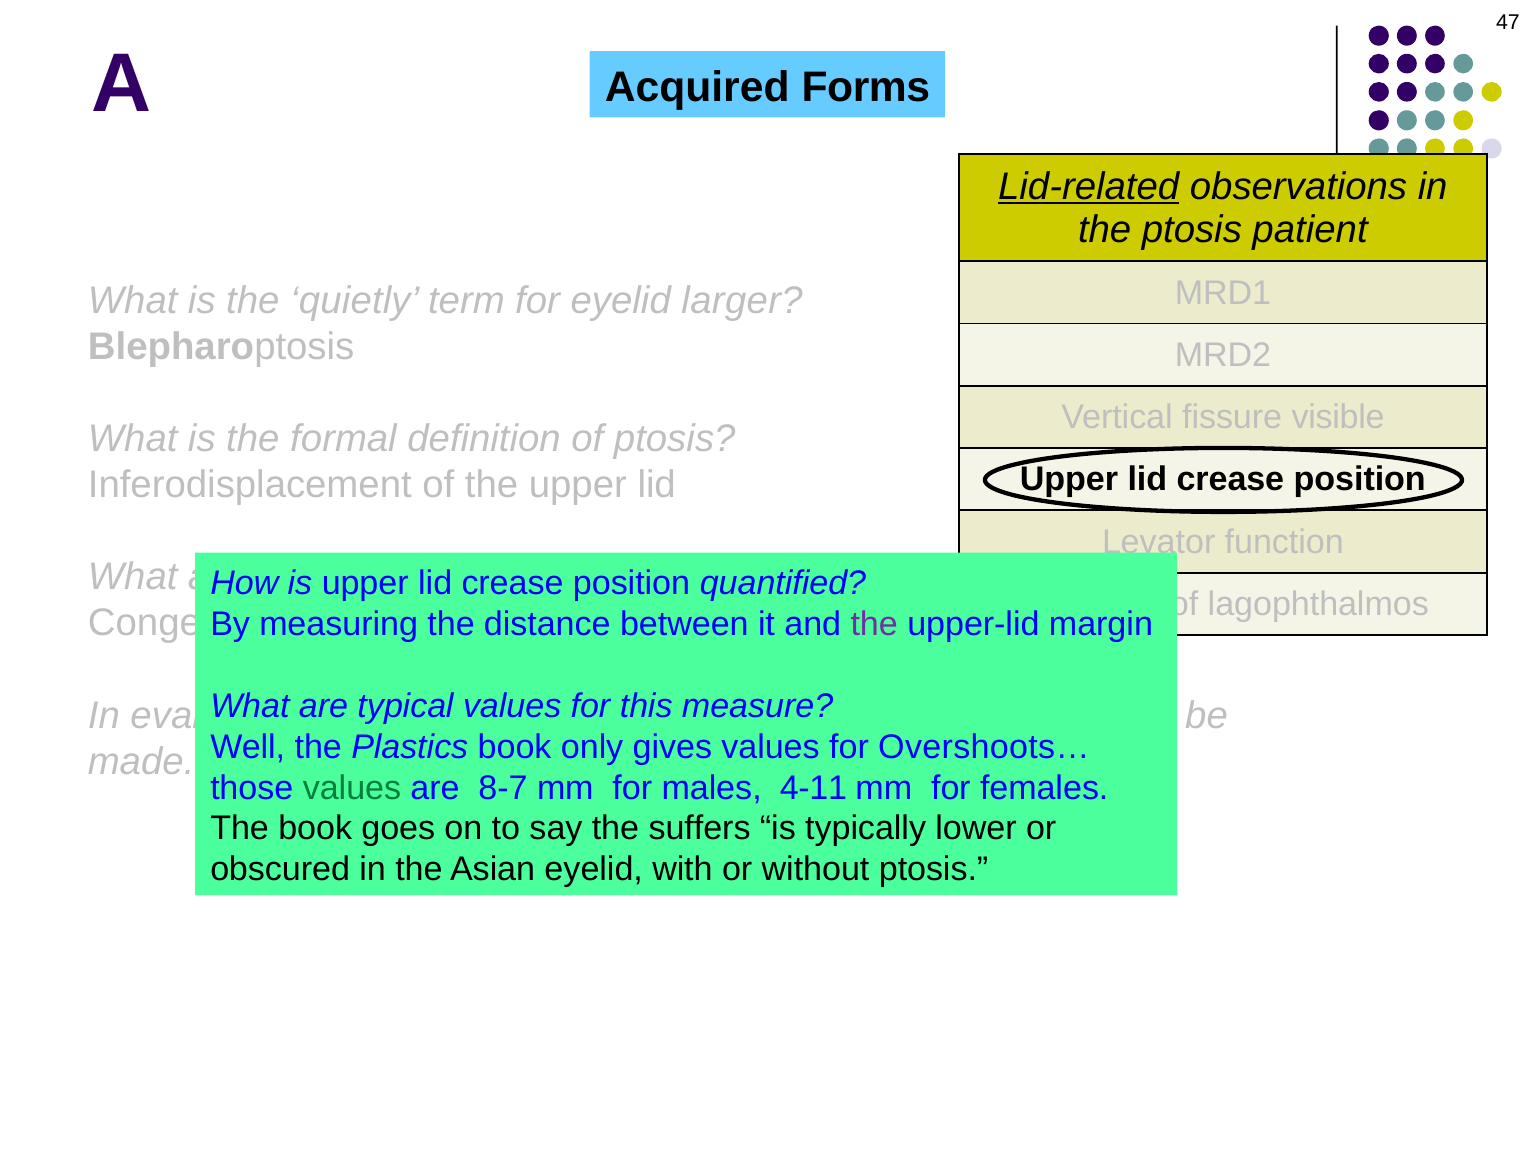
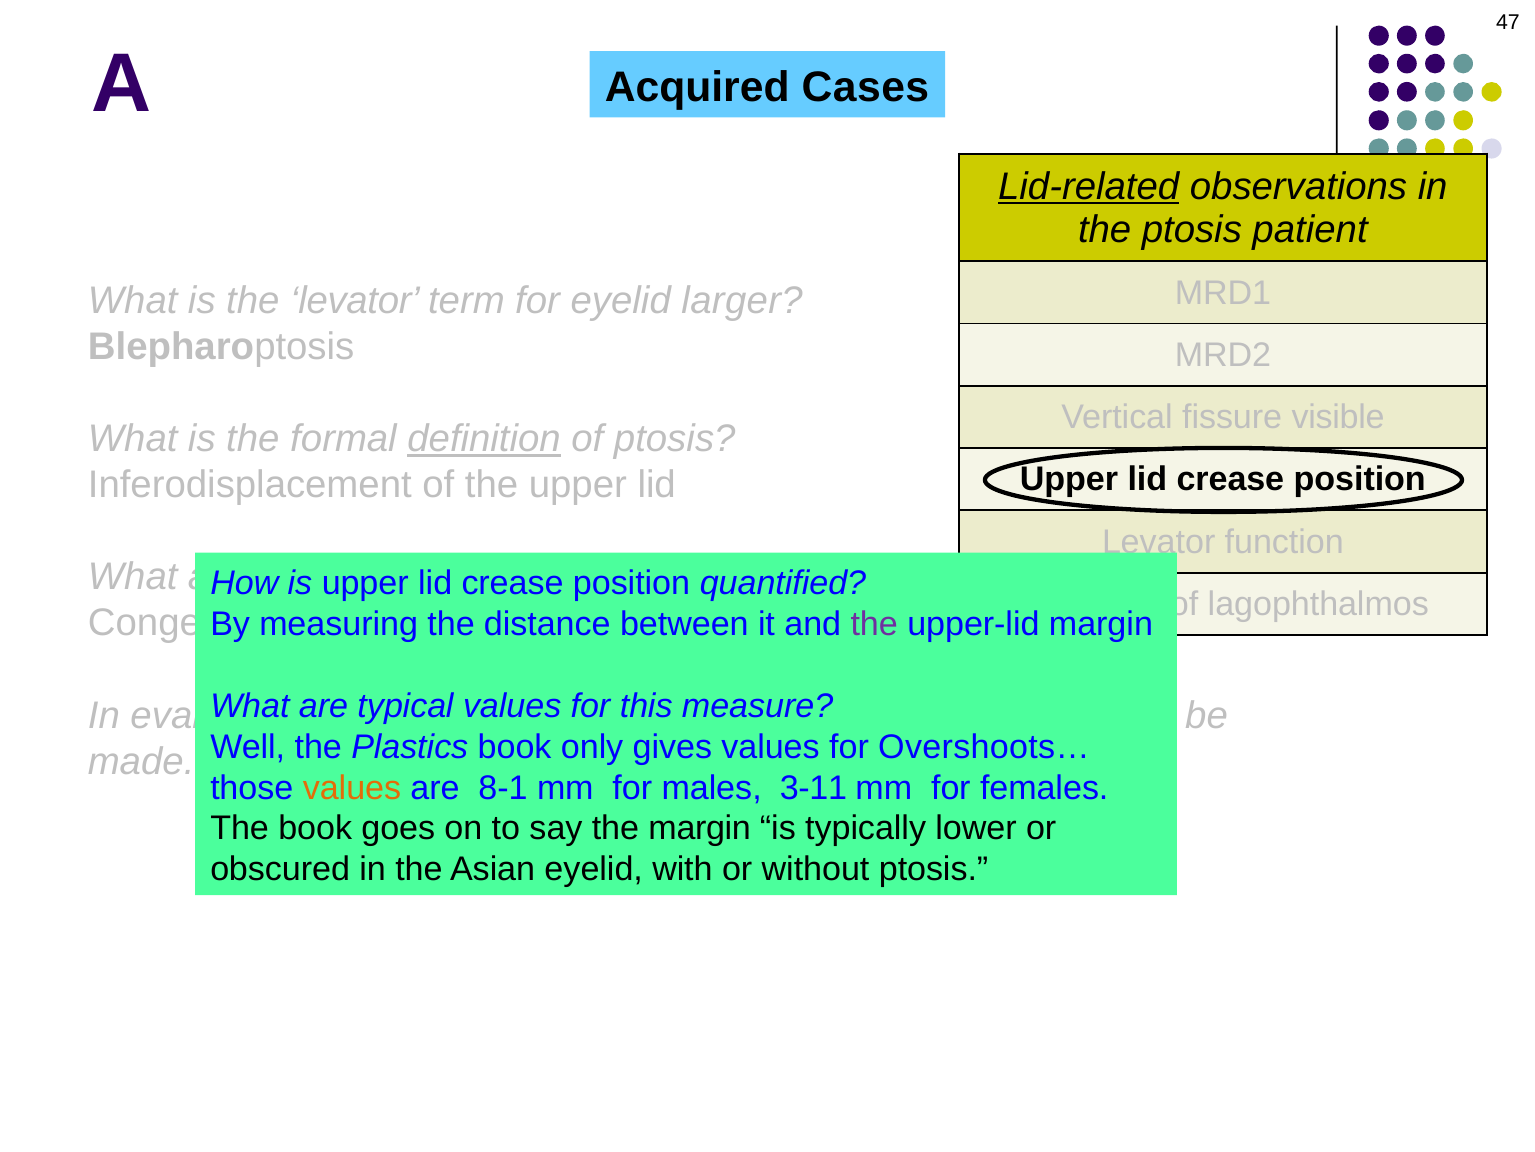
Acquired Forms: Forms -> Cases
the quietly: quietly -> levator
definition underline: none -> present
values at (352, 787) colour: green -> orange
8-7: 8-7 -> 8-1
4-11: 4-11 -> 3-11
the suffers: suffers -> margin
